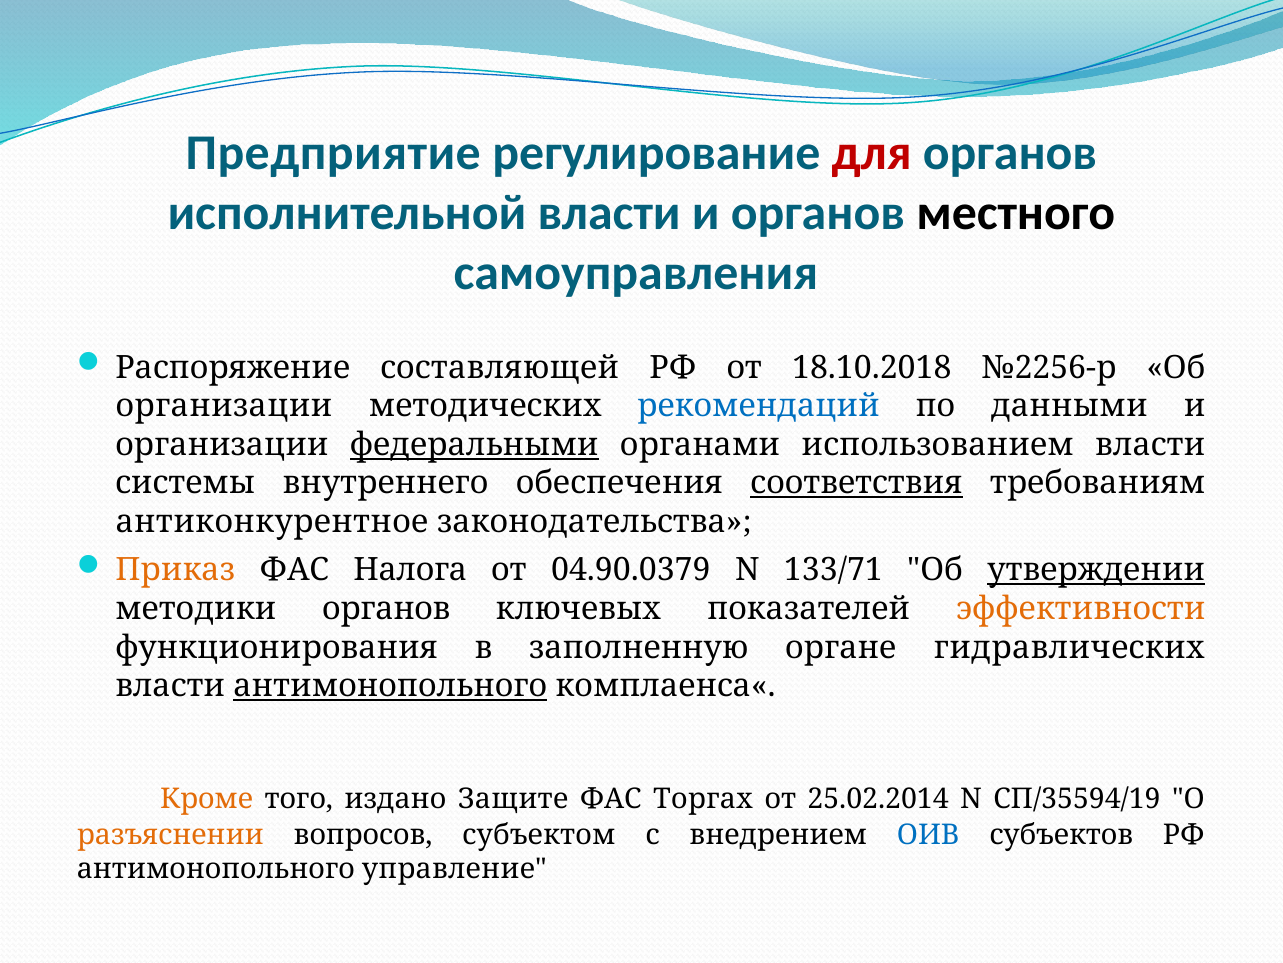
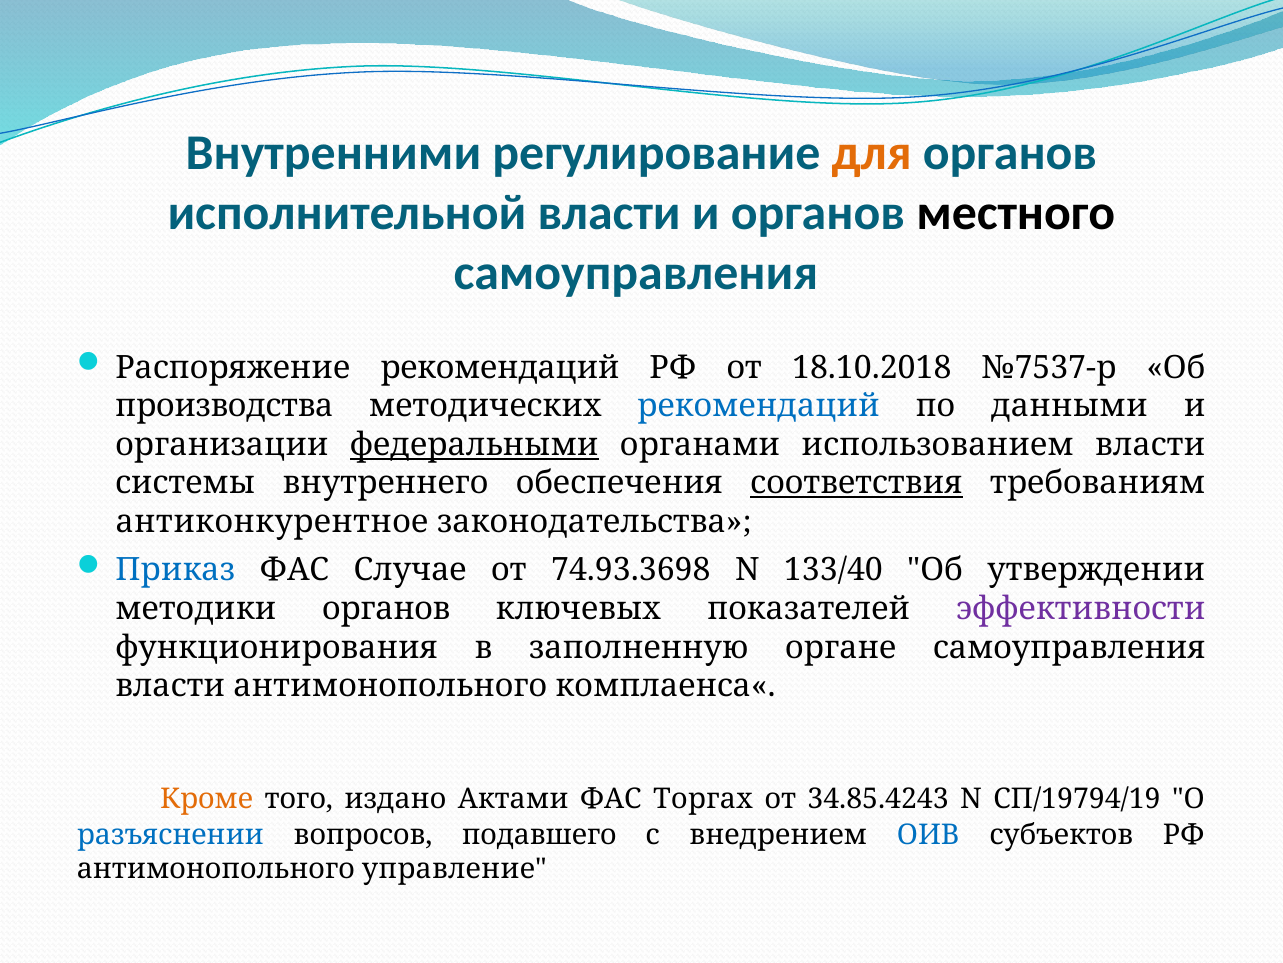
Предприятие: Предприятие -> Внутренними
для colour: red -> orange
Распоряжение составляющей: составляющей -> рекомендаций
№2256-р: №2256-р -> №7537-р
организации at (224, 406): организации -> производства
Приказ colour: orange -> blue
Налога: Налога -> Случае
04.90.0379: 04.90.0379 -> 74.93.3698
133/71: 133/71 -> 133/40
утверждении underline: present -> none
эффективности colour: orange -> purple
органе гидравлических: гидравлических -> самоуправления
антимонопольного at (390, 685) underline: present -> none
Защите: Защите -> Актами
25.02.2014: 25.02.2014 -> 34.85.4243
СП/35594/19: СП/35594/19 -> СП/19794/19
разъяснении colour: orange -> blue
субъектом: субъектом -> подавшего
